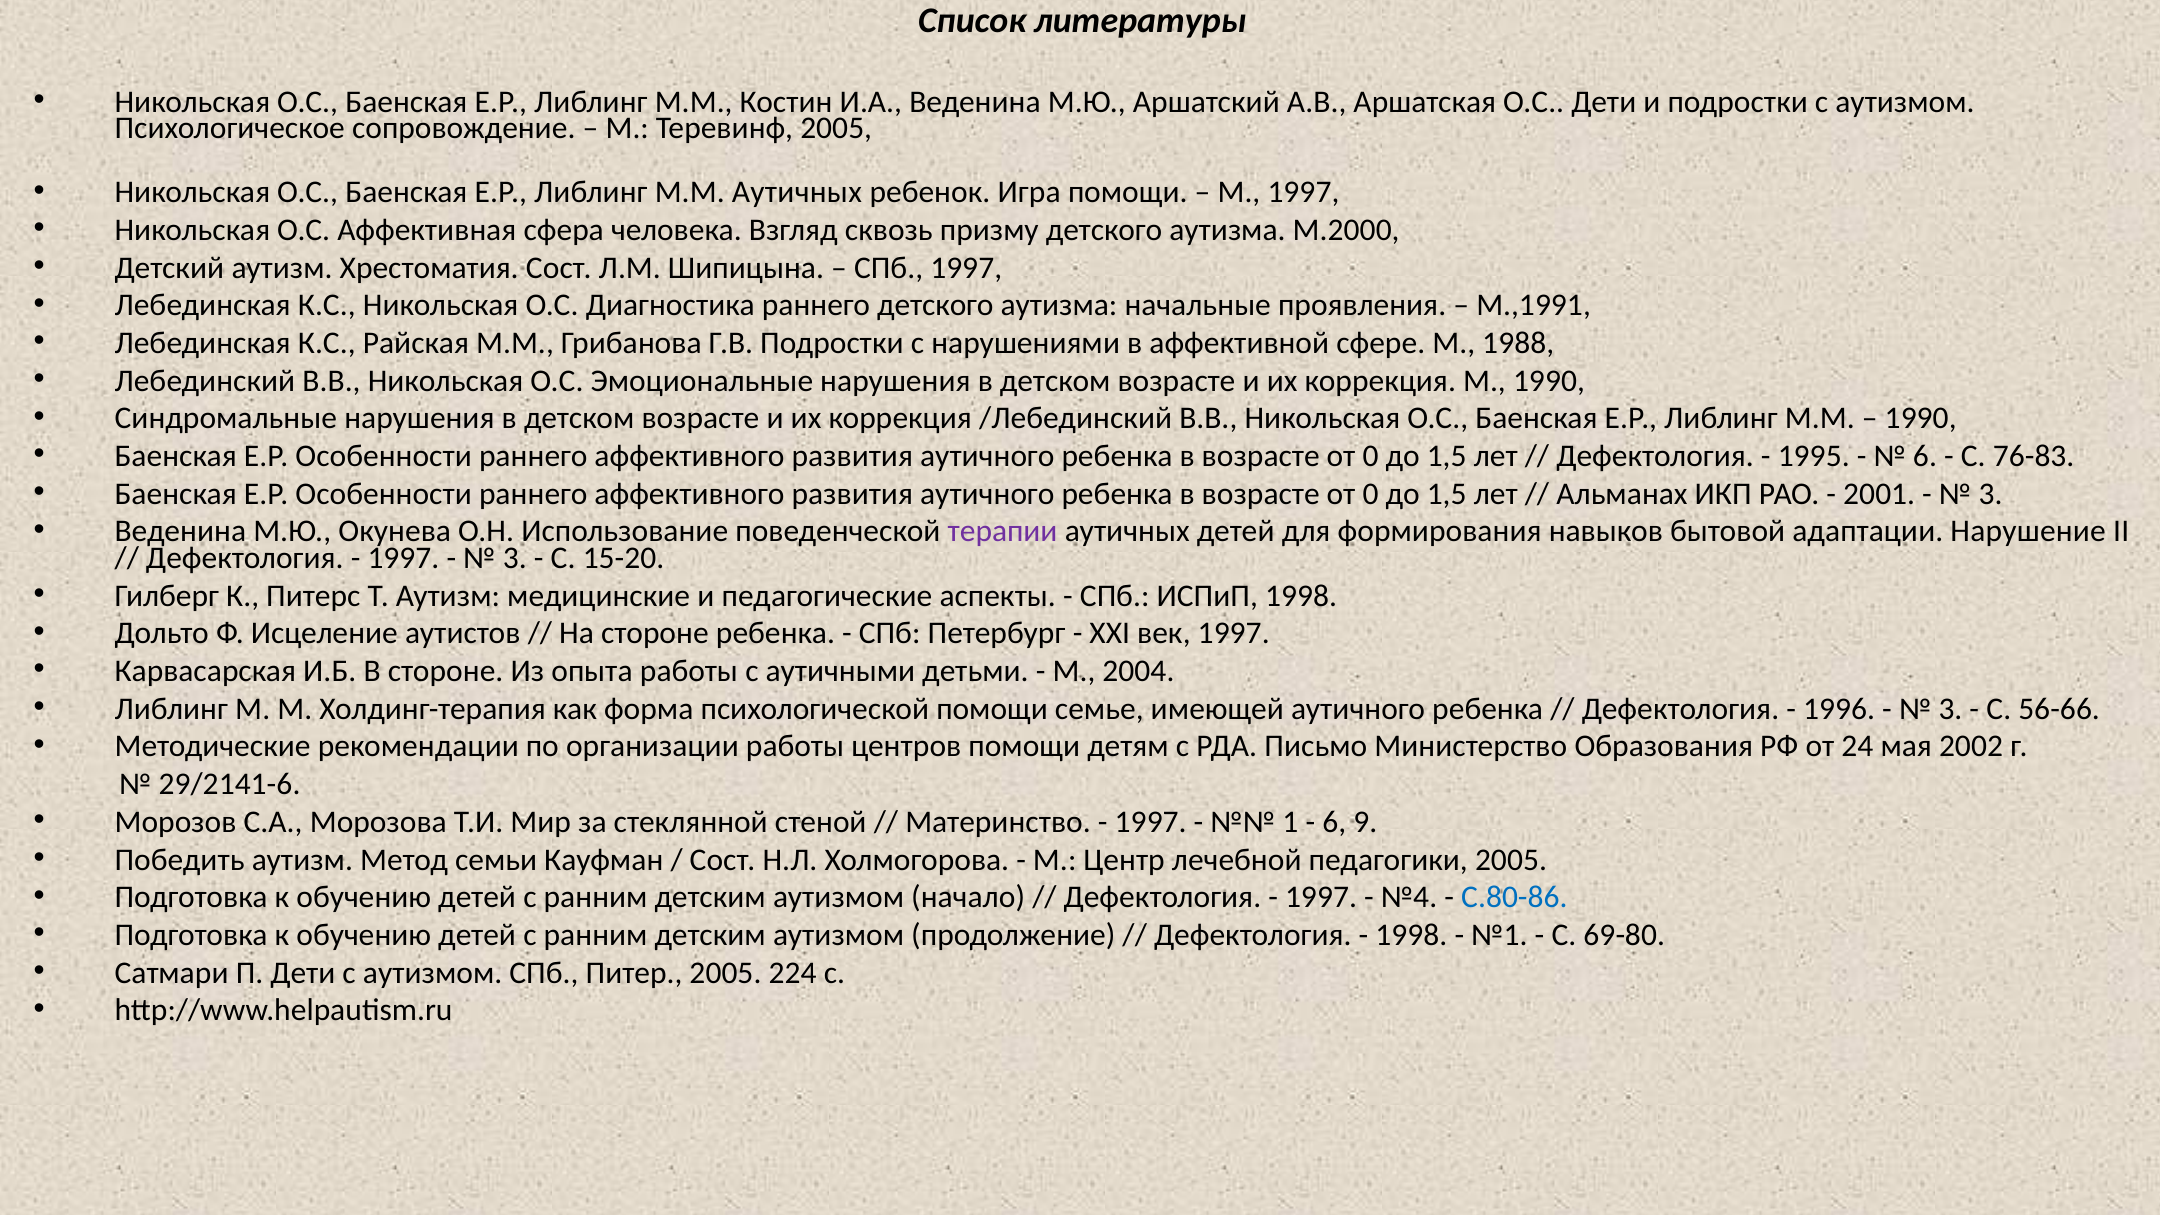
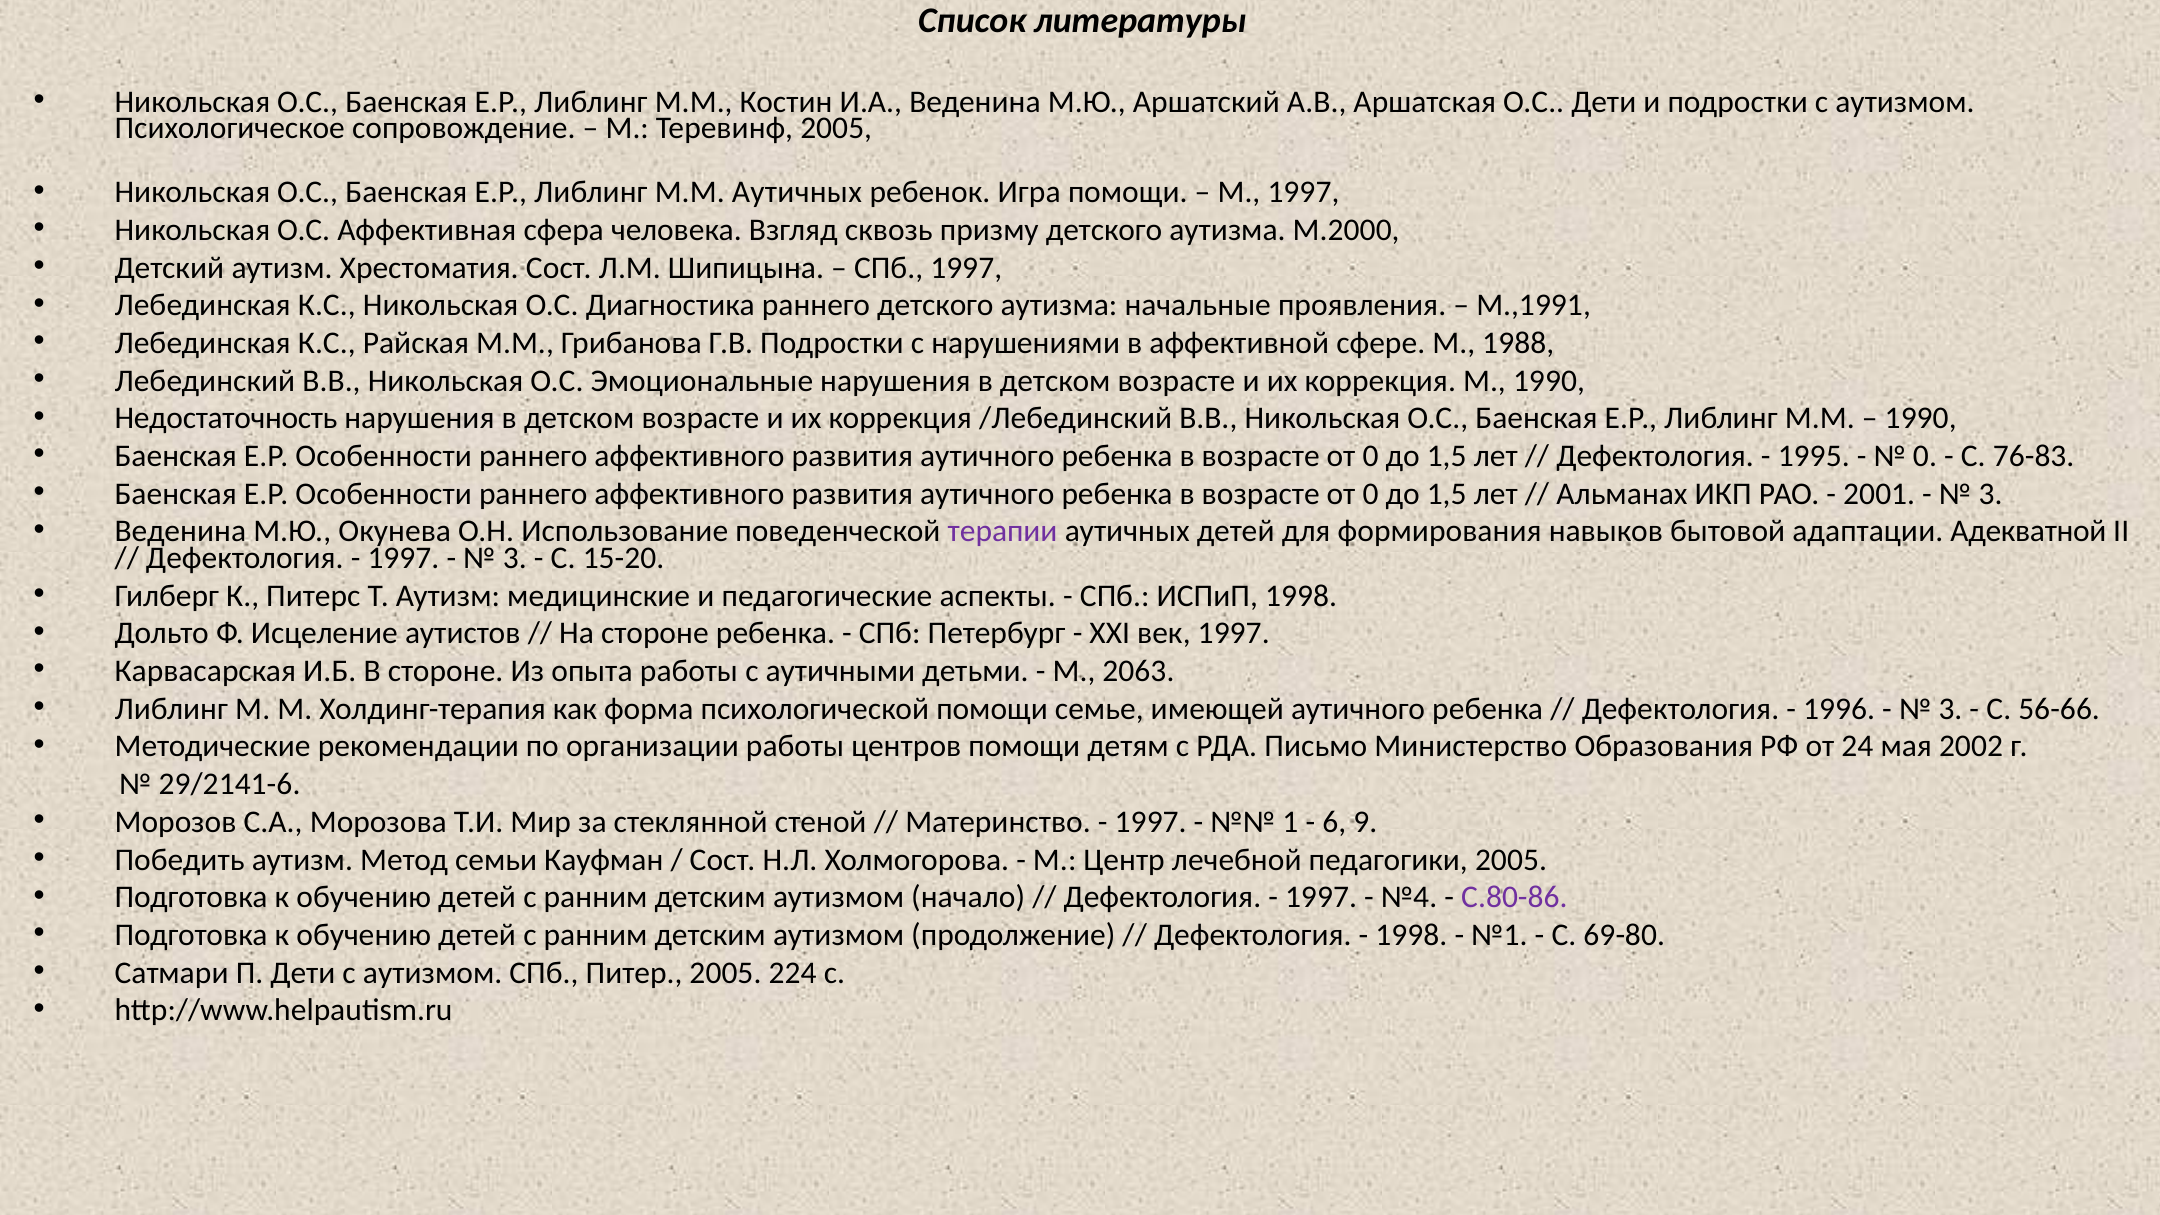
Синдромальные: Синдромальные -> Недостаточность
6 at (1925, 456): 6 -> 0
Нарушение: Нарушение -> Адекватной
2004: 2004 -> 2063
С.80-86 colour: blue -> purple
